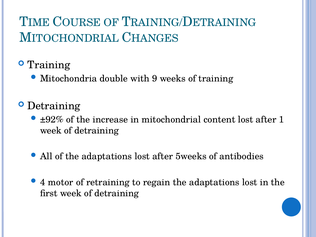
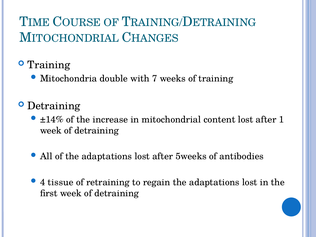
9: 9 -> 7
±92%: ±92% -> ±14%
motor: motor -> tissue
